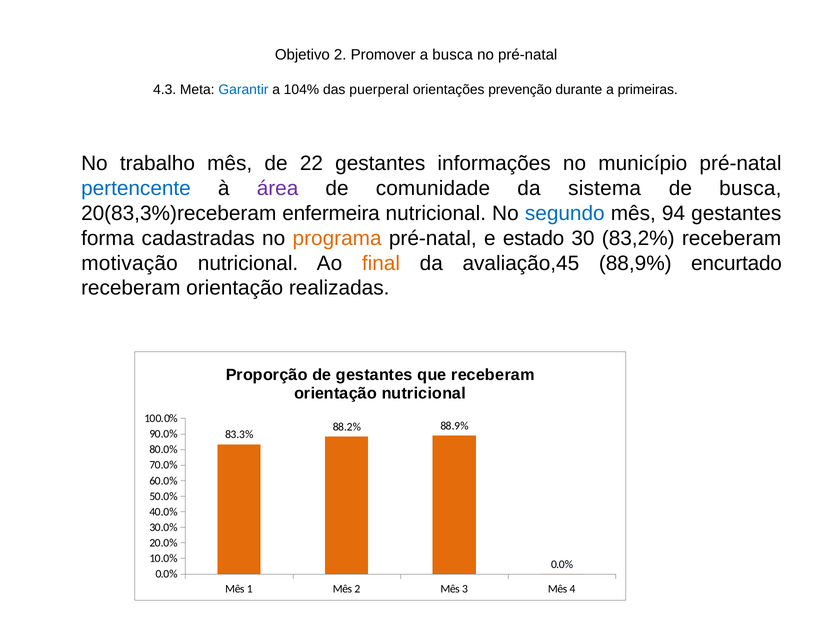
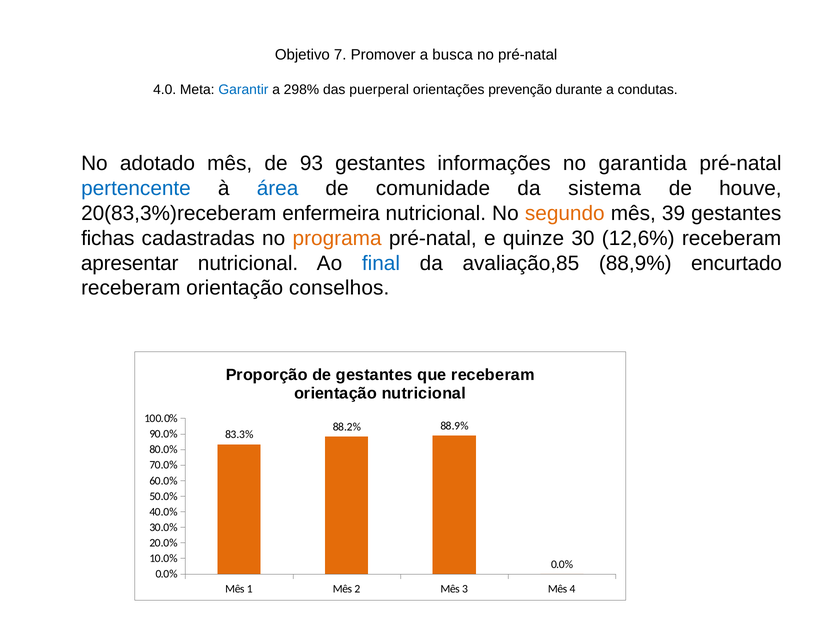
Objetivo 2: 2 -> 7
4.3: 4.3 -> 4.0
104%: 104% -> 298%
primeiras: primeiras -> condutas
trabalho: trabalho -> adotado
22: 22 -> 93
município: município -> garantida
área colour: purple -> blue
de busca: busca -> houve
segundo colour: blue -> orange
94: 94 -> 39
forma: forma -> fichas
estado: estado -> quinze
83,2%: 83,2% -> 12,6%
motivação: motivação -> apresentar
final colour: orange -> blue
avaliação,45: avaliação,45 -> avaliação,85
realizadas: realizadas -> conselhos
